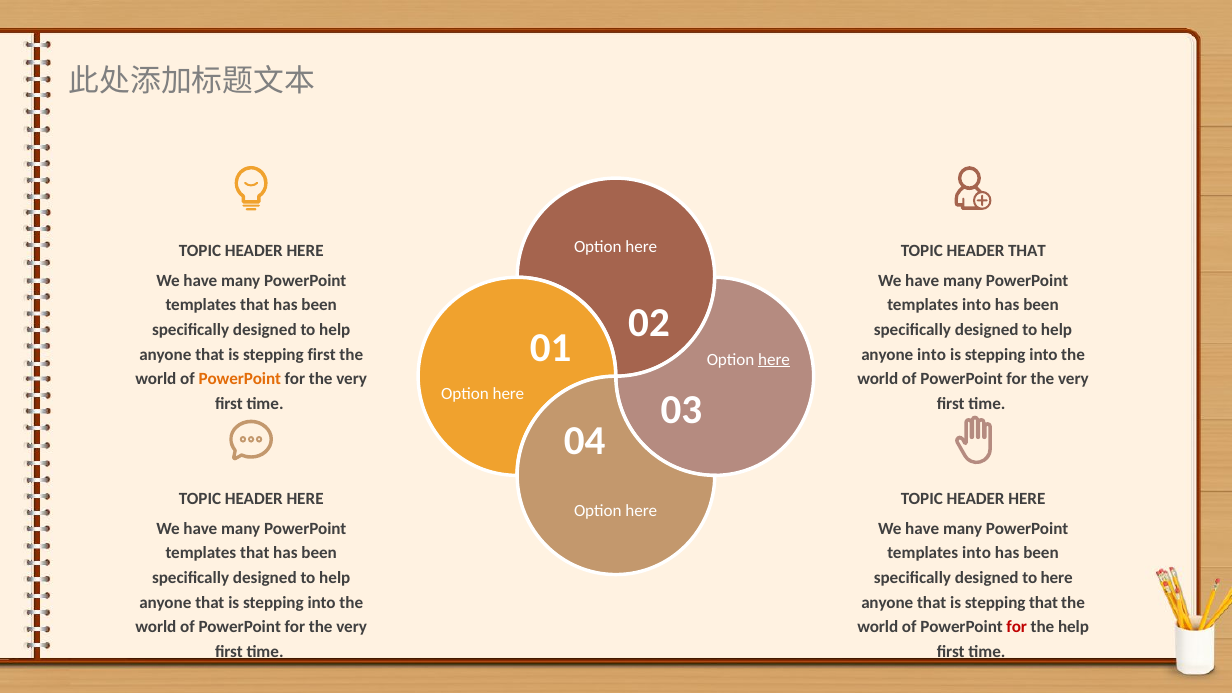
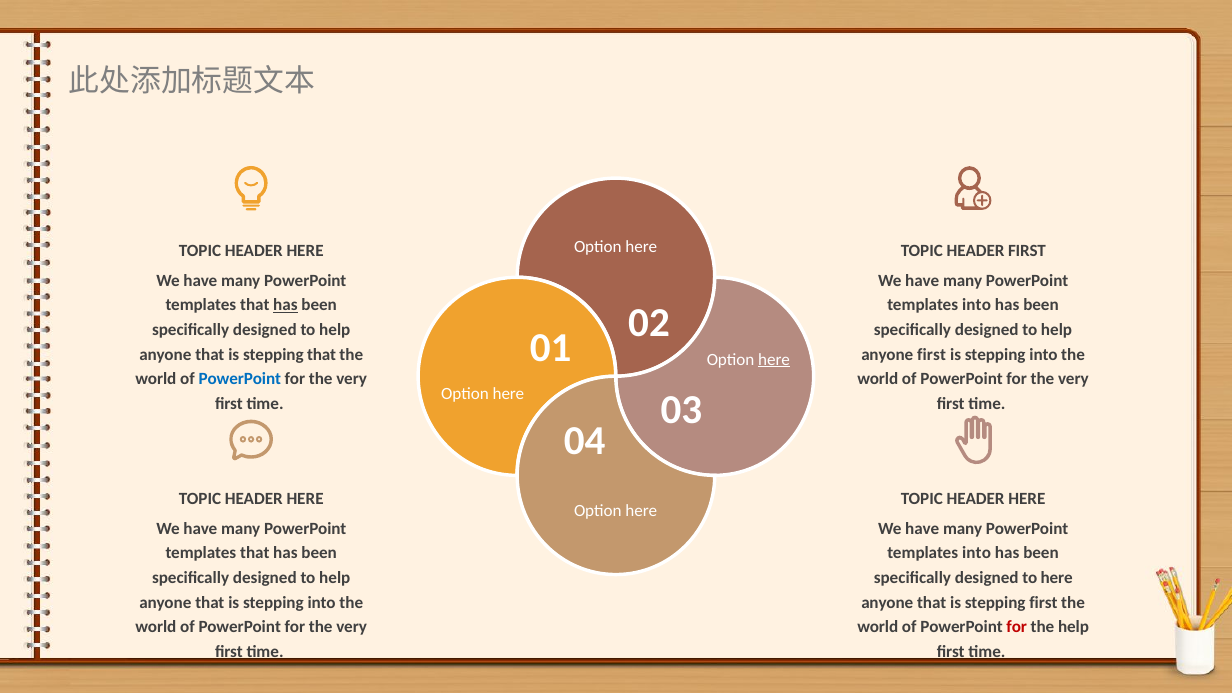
HEADER THAT: THAT -> FIRST
has at (285, 305) underline: none -> present
stepping first: first -> that
anyone into: into -> first
PowerPoint at (240, 379) colour: orange -> blue
stepping that: that -> first
